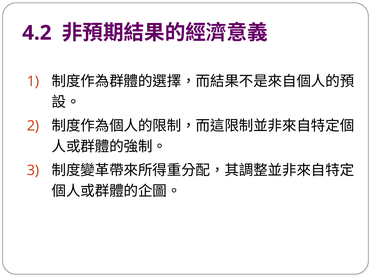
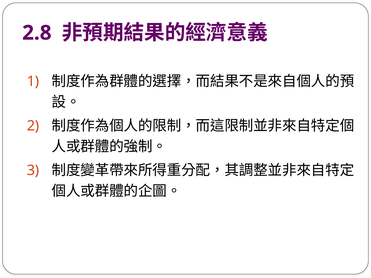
4.2: 4.2 -> 2.8
